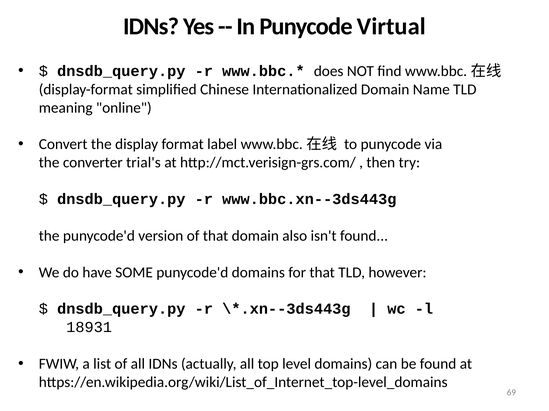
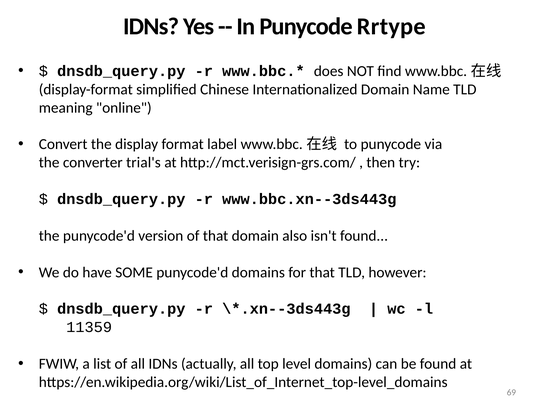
Virtual: Virtual -> Rrtype
18931: 18931 -> 11359
